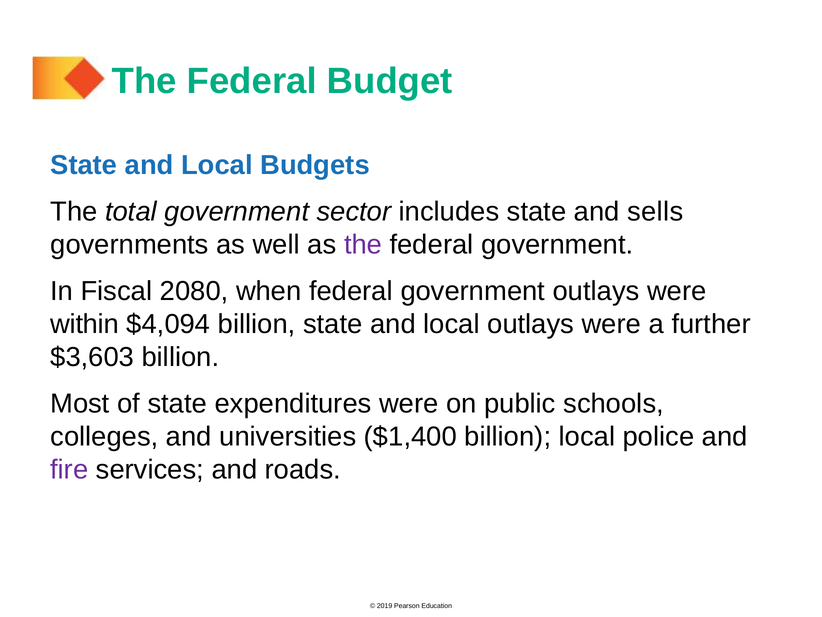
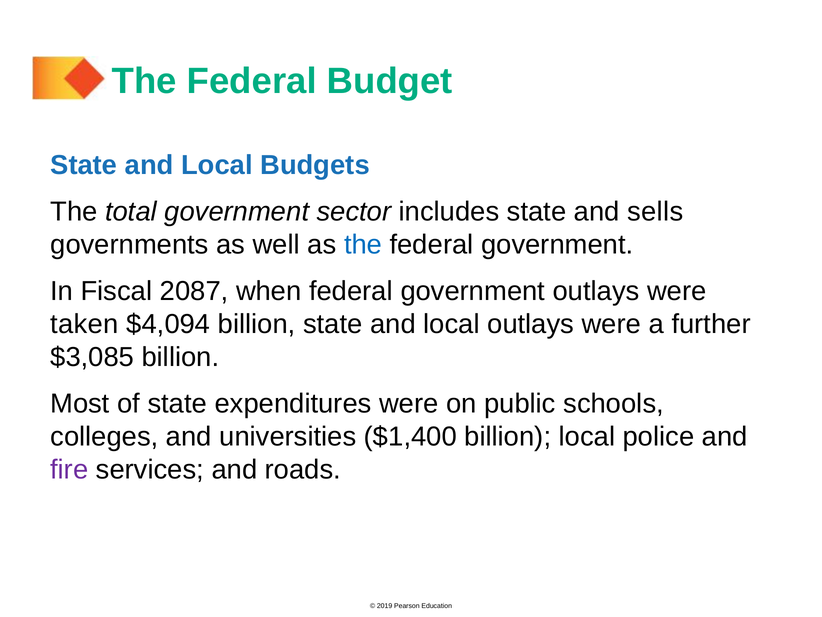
the at (363, 244) colour: purple -> blue
2080: 2080 -> 2087
within: within -> taken
$3,603: $3,603 -> $3,085
